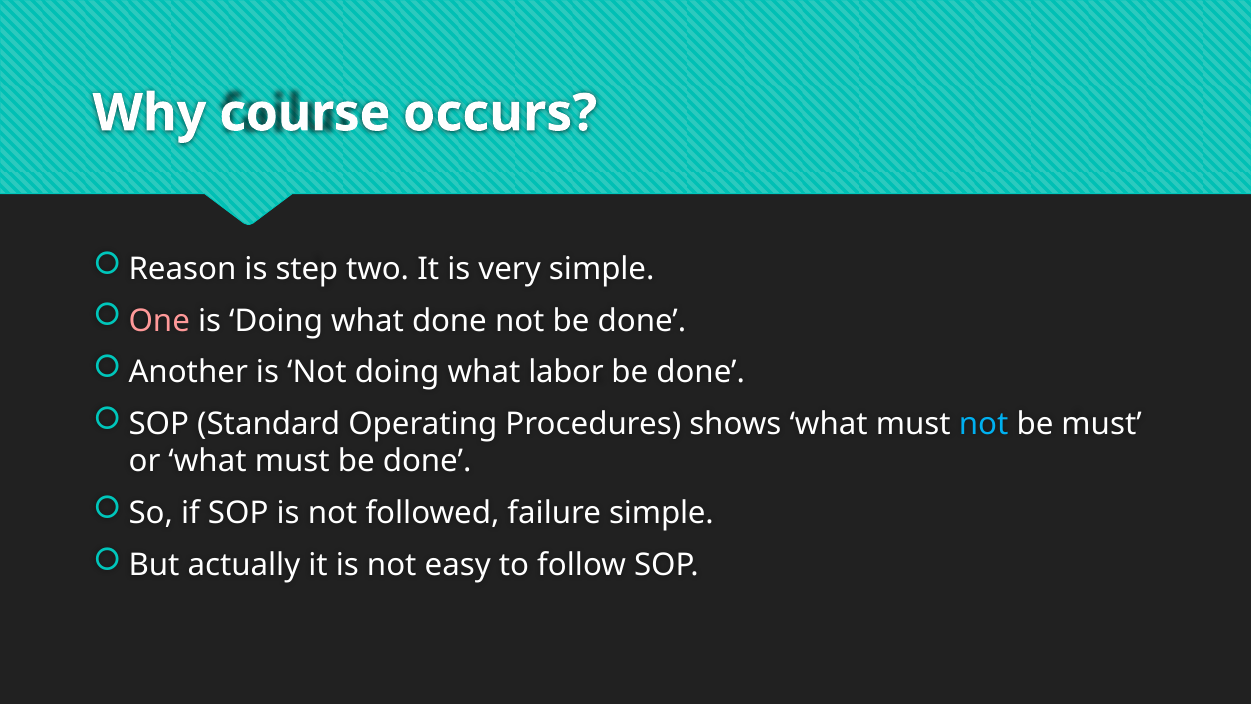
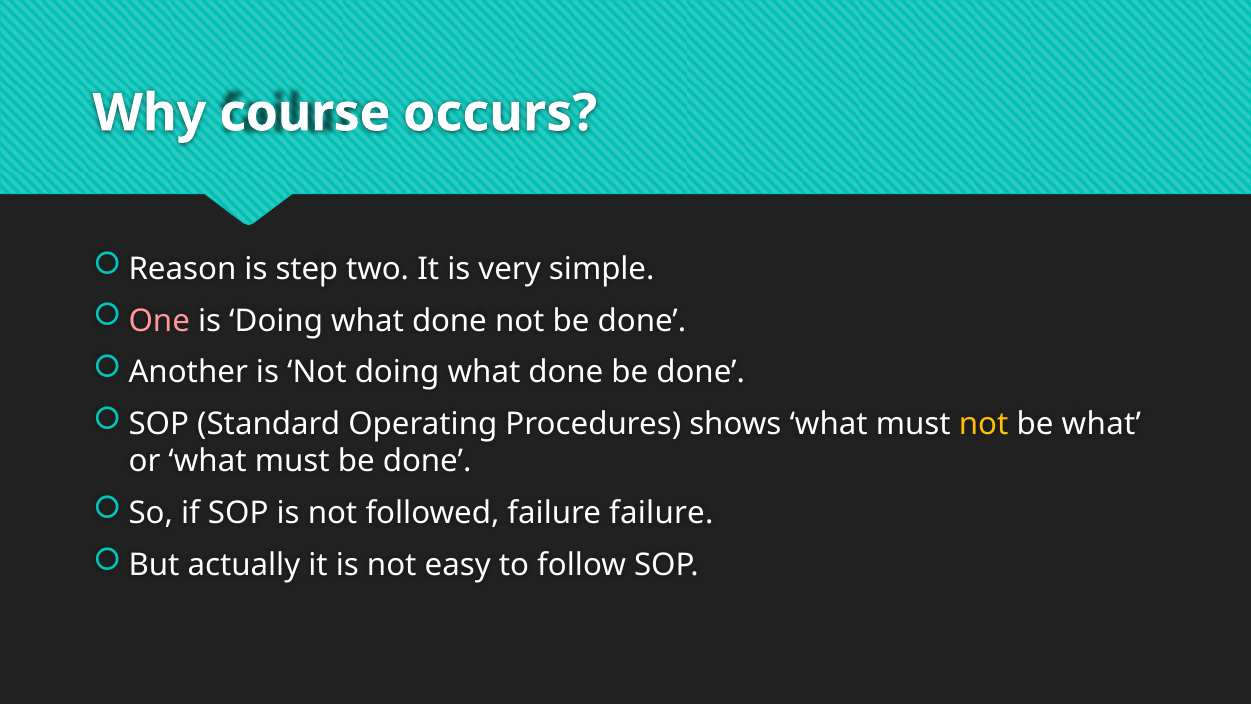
Not doing what labor: labor -> done
not at (984, 424) colour: light blue -> yellow
be must: must -> what
failure simple: simple -> failure
